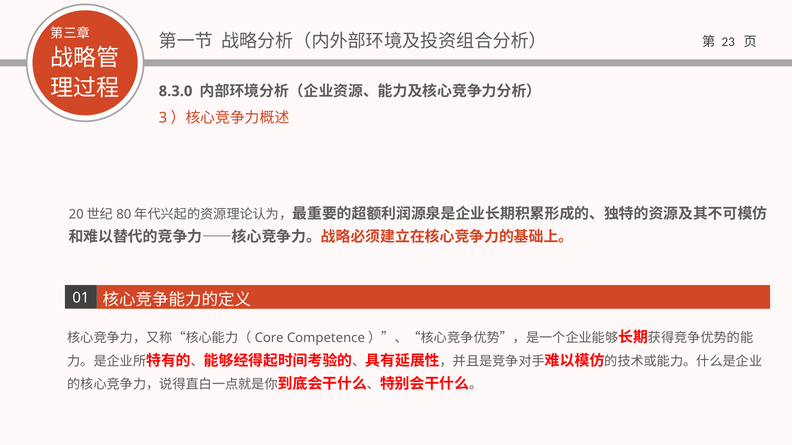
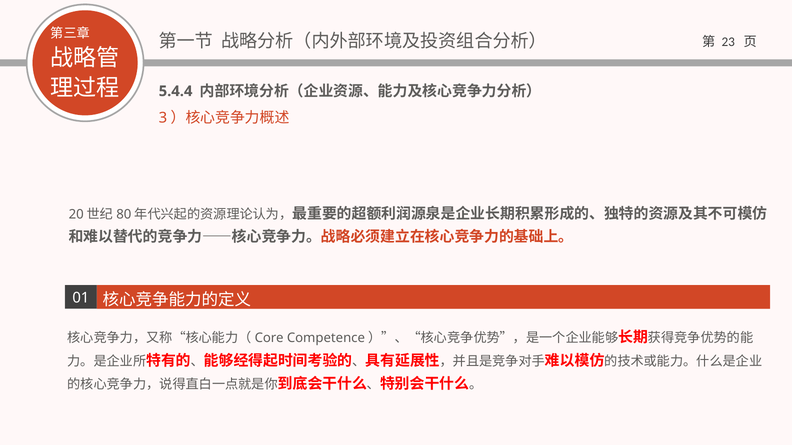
8.3.0: 8.3.0 -> 5.4.4
